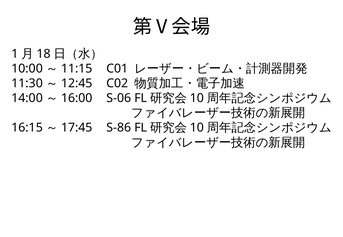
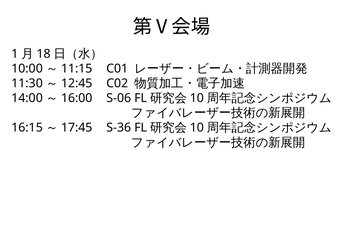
S-86: S-86 -> S-36
